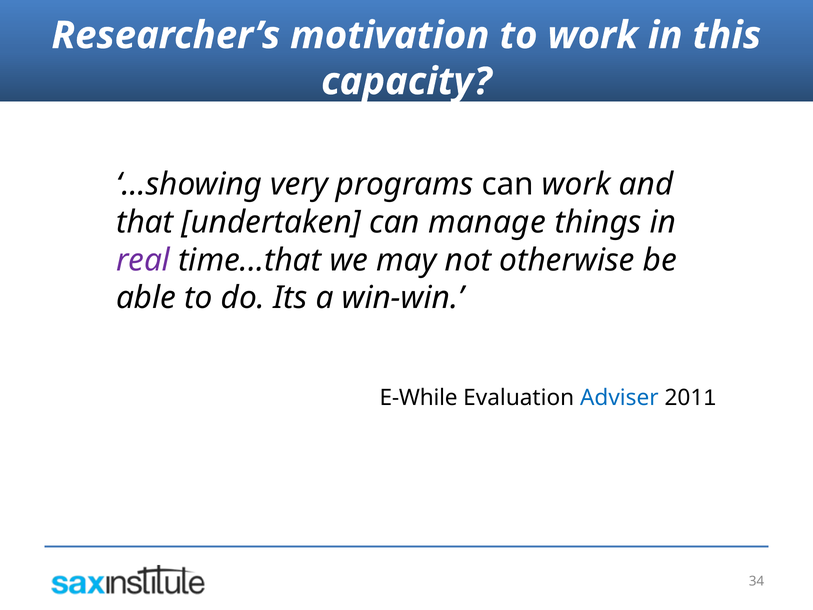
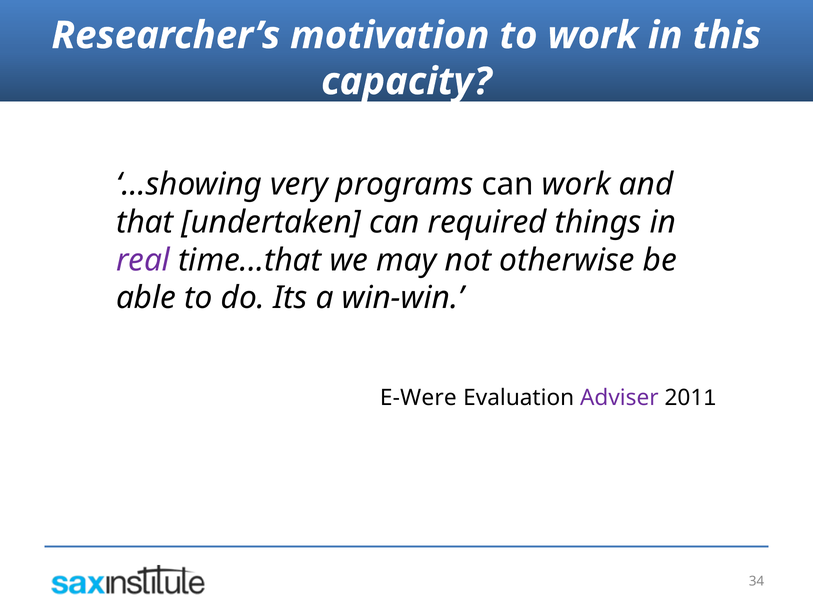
manage: manage -> required
E-While: E-While -> E-Were
Adviser colour: blue -> purple
